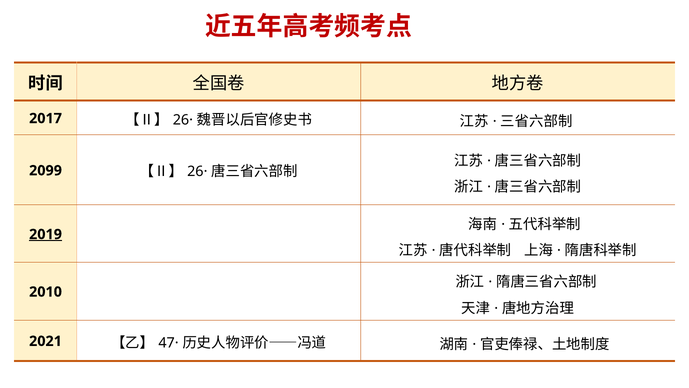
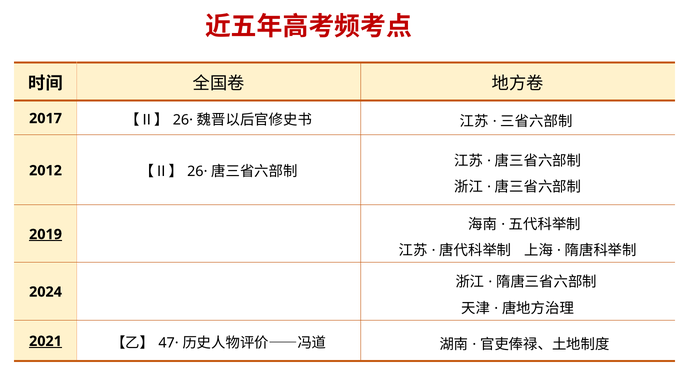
2099: 2099 -> 2012
2010: 2010 -> 2024
2021 underline: none -> present
